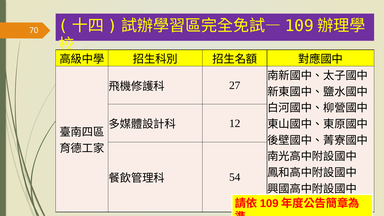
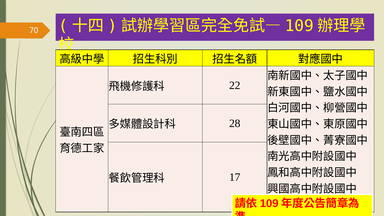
27: 27 -> 22
12: 12 -> 28
54: 54 -> 17
